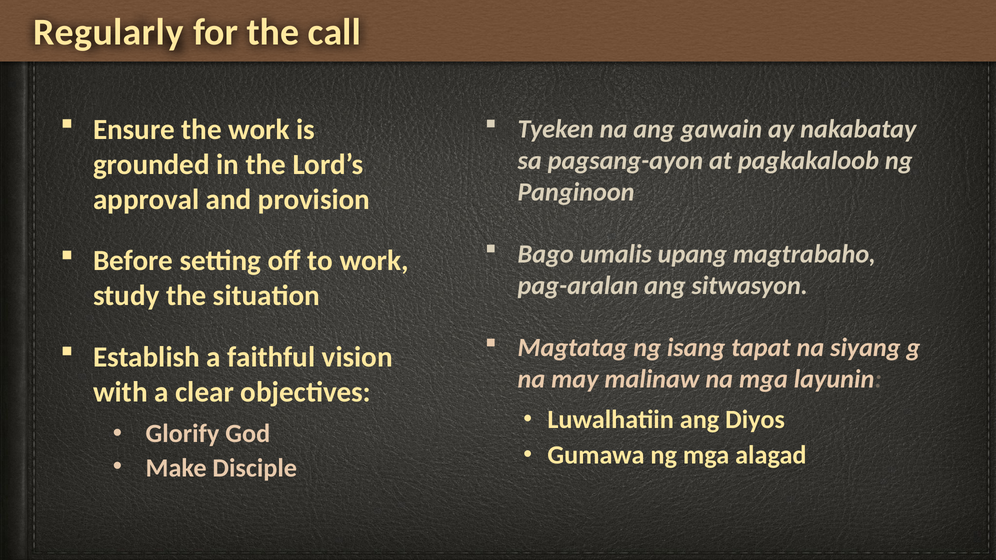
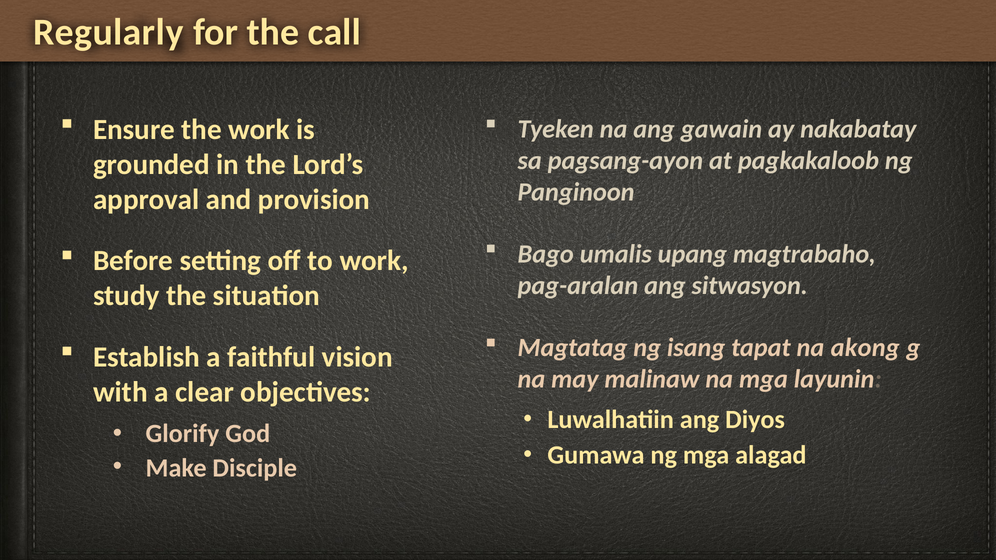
siyang: siyang -> akong
